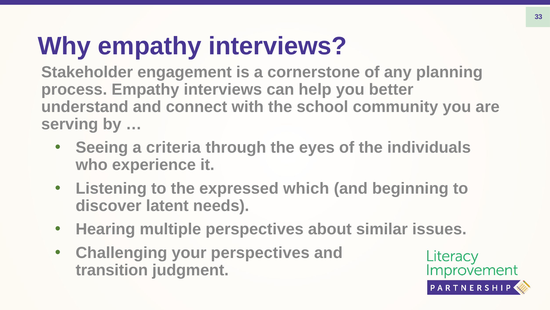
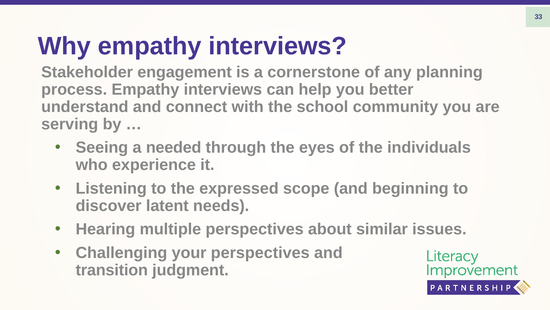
criteria: criteria -> needed
which: which -> scope
